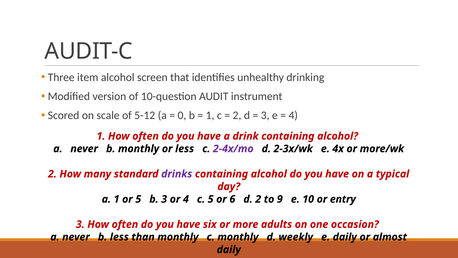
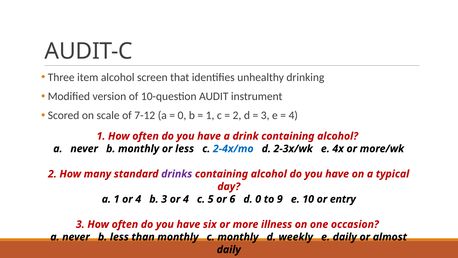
5-12: 5-12 -> 7-12
2-4x/mo colour: purple -> blue
1 or 5: 5 -> 4
d 2: 2 -> 0
adults: adults -> illness
